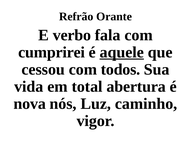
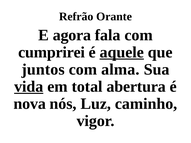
verbo: verbo -> agora
cessou: cessou -> juntos
todos: todos -> alma
vida underline: none -> present
